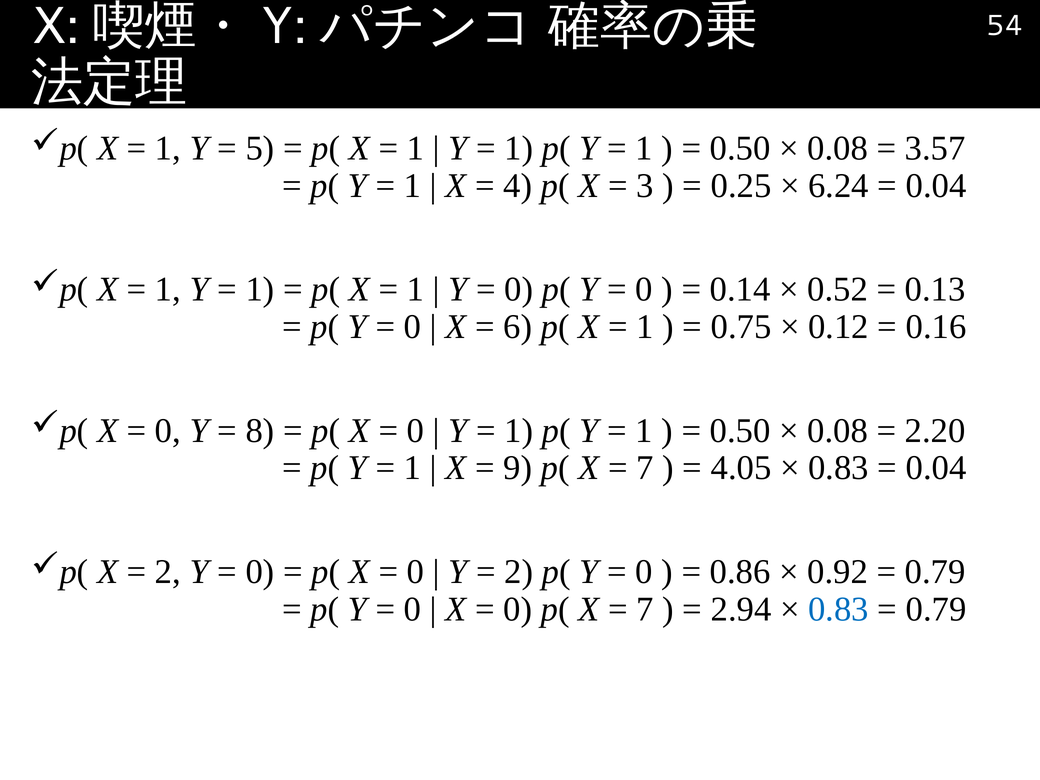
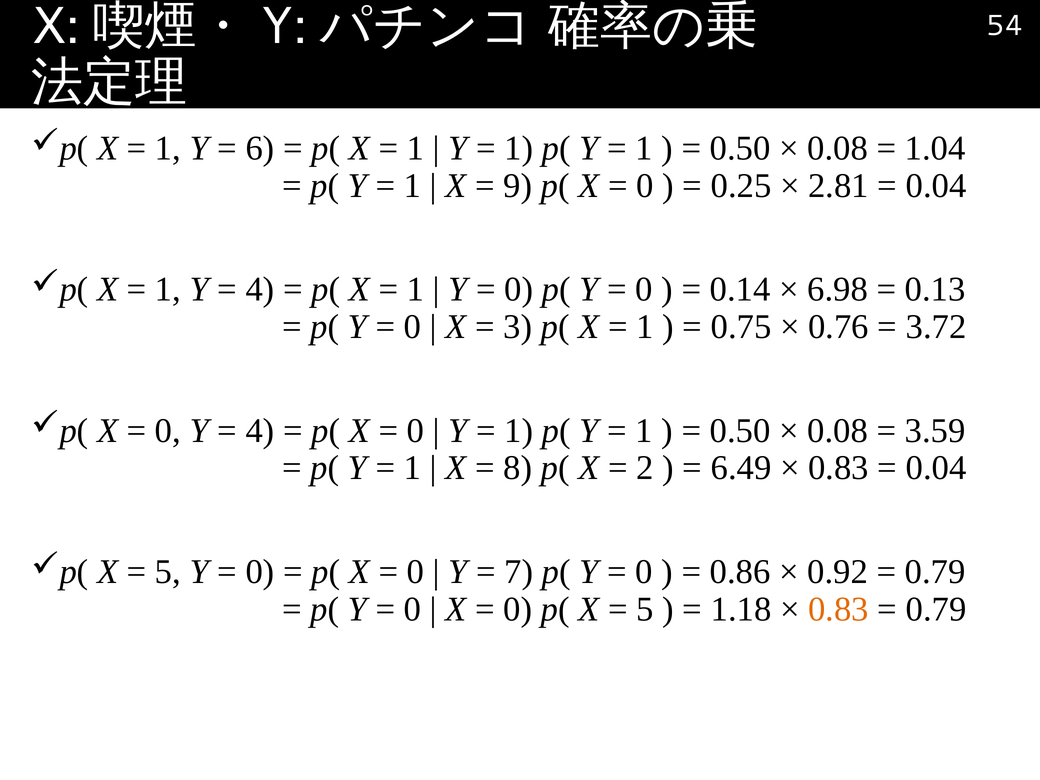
5: 5 -> 6
3.57: 3.57 -> 1.04
4: 4 -> 9
3 at (645, 186): 3 -> 0
6.24: 6.24 -> 2.81
1 at (260, 289): 1 -> 4
0.52: 0.52 -> 6.98
6: 6 -> 3
0.12: 0.12 -> 0.76
0.16: 0.16 -> 3.72
8 at (260, 431): 8 -> 4
2.20: 2.20 -> 3.59
9: 9 -> 8
7 at (645, 468): 7 -> 2
4.05: 4.05 -> 6.49
2 at (168, 572): 2 -> 5
2 at (519, 572): 2 -> 7
7 at (645, 609): 7 -> 5
2.94: 2.94 -> 1.18
0.83 at (838, 609) colour: blue -> orange
